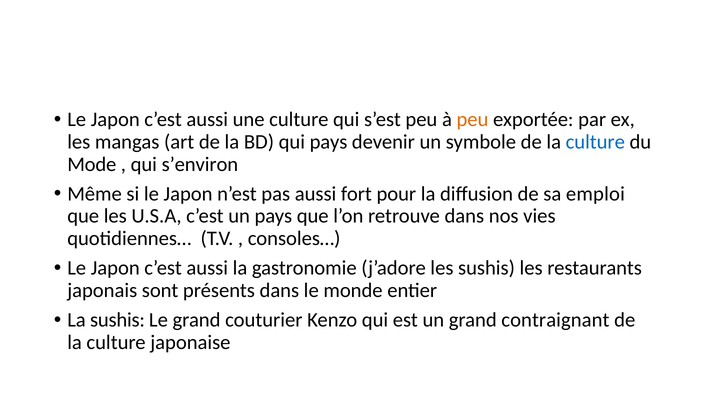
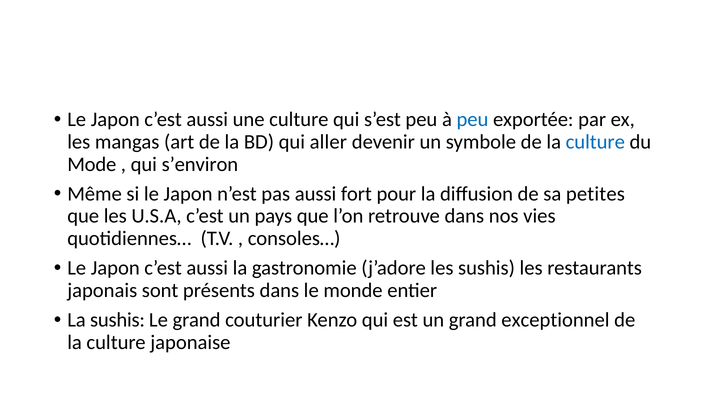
peu at (472, 120) colour: orange -> blue
qui pays: pays -> aller
emploi: emploi -> petites
contraignant: contraignant -> exceptionnel
